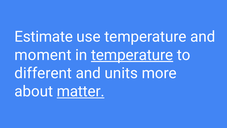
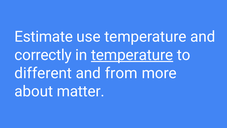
moment: moment -> correctly
units: units -> from
matter underline: present -> none
